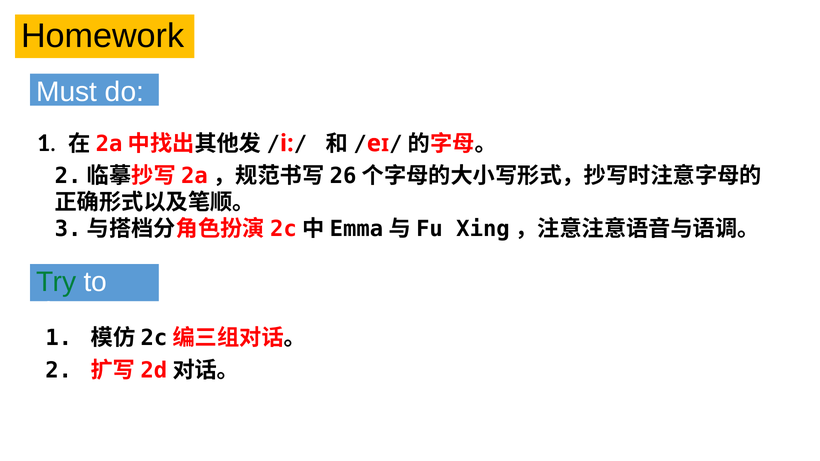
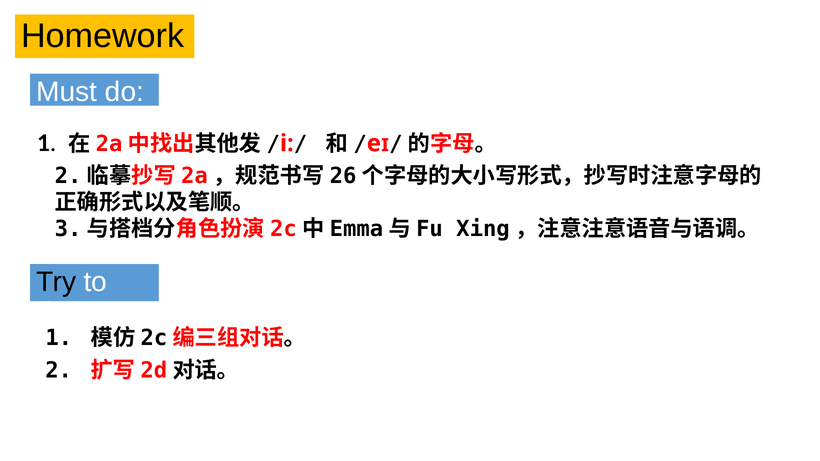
Try colour: green -> black
